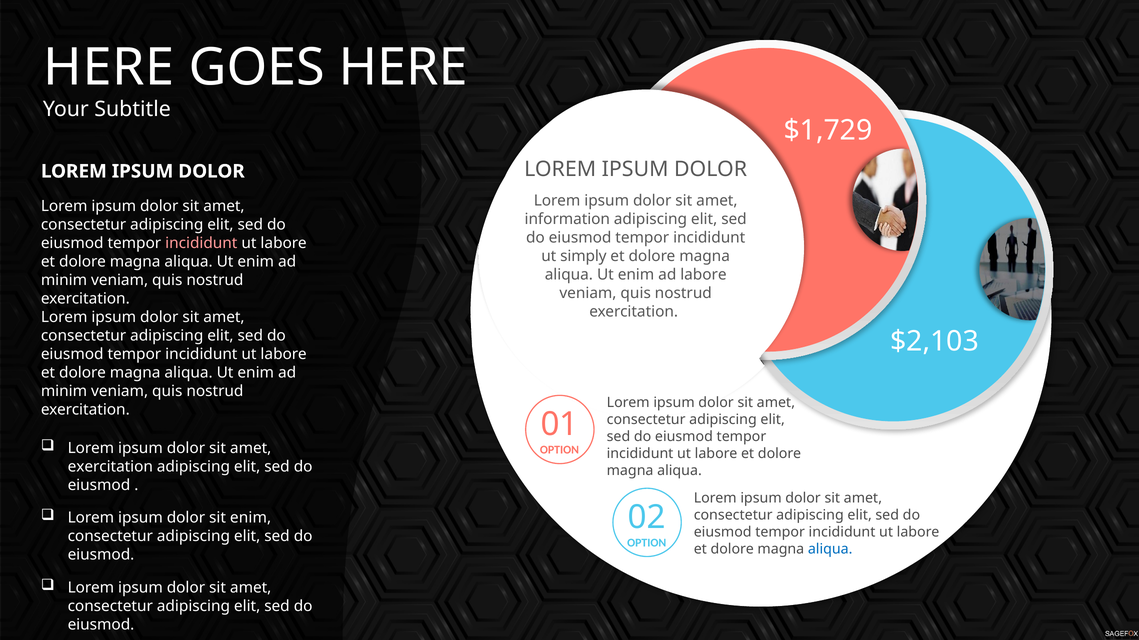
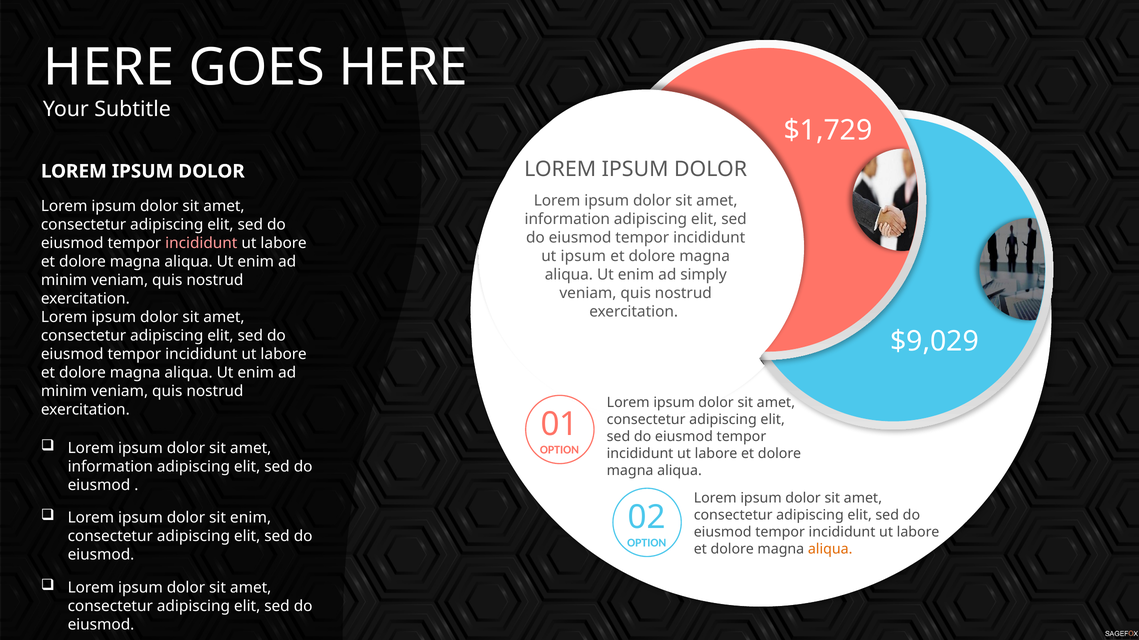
ut simply: simply -> ipsum
ad labore: labore -> simply
$2,103: $2,103 -> $9,029
exercitation at (110, 467): exercitation -> information
aliqua at (830, 550) colour: blue -> orange
